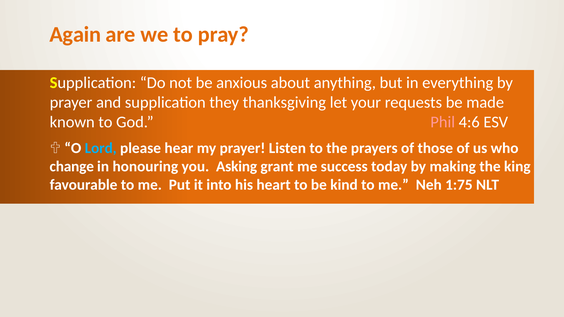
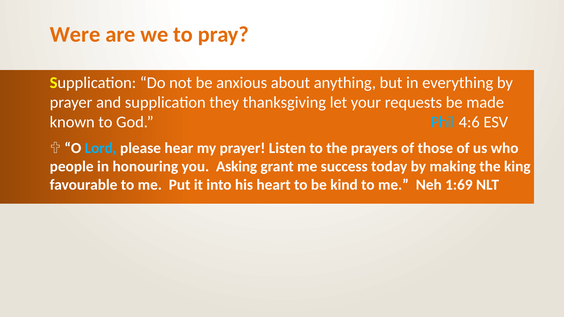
Again: Again -> Were
Phil colour: pink -> light blue
change: change -> people
1:75: 1:75 -> 1:69
